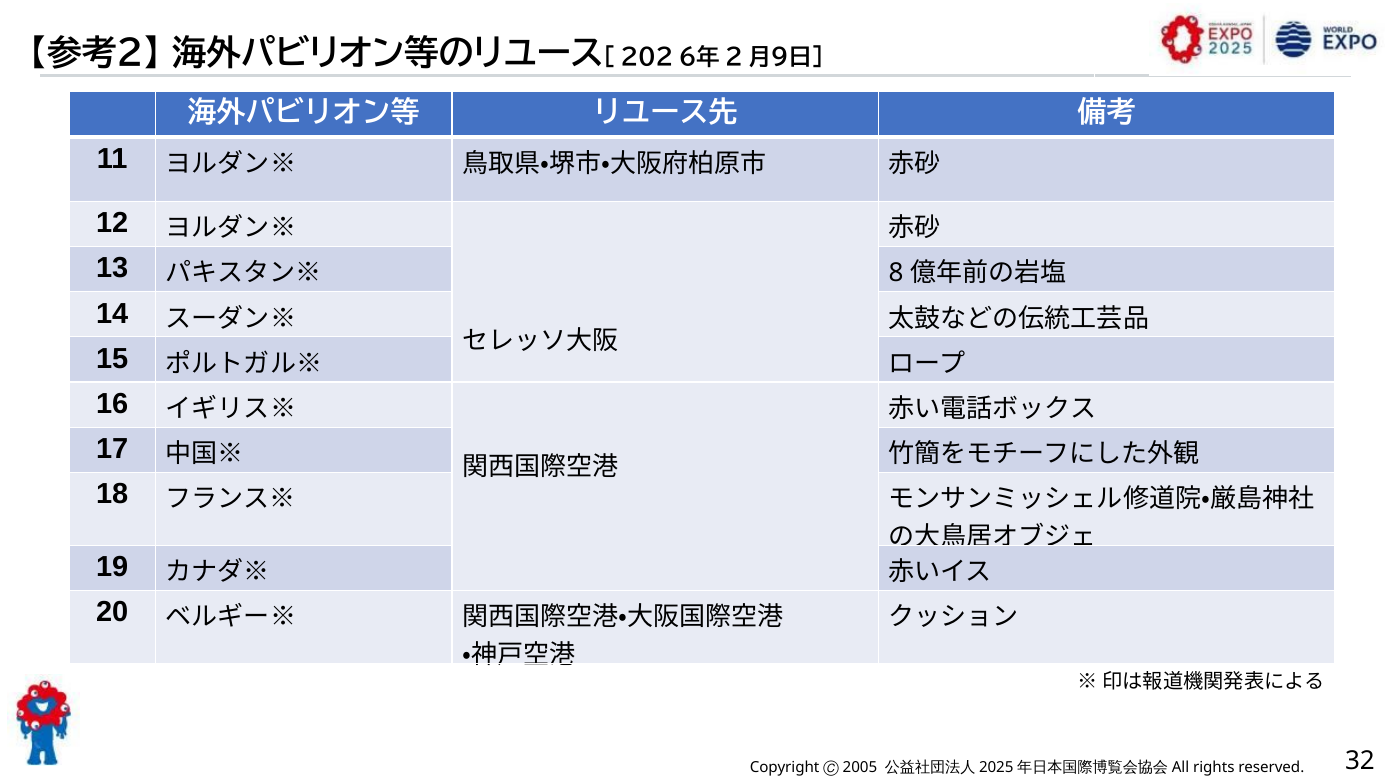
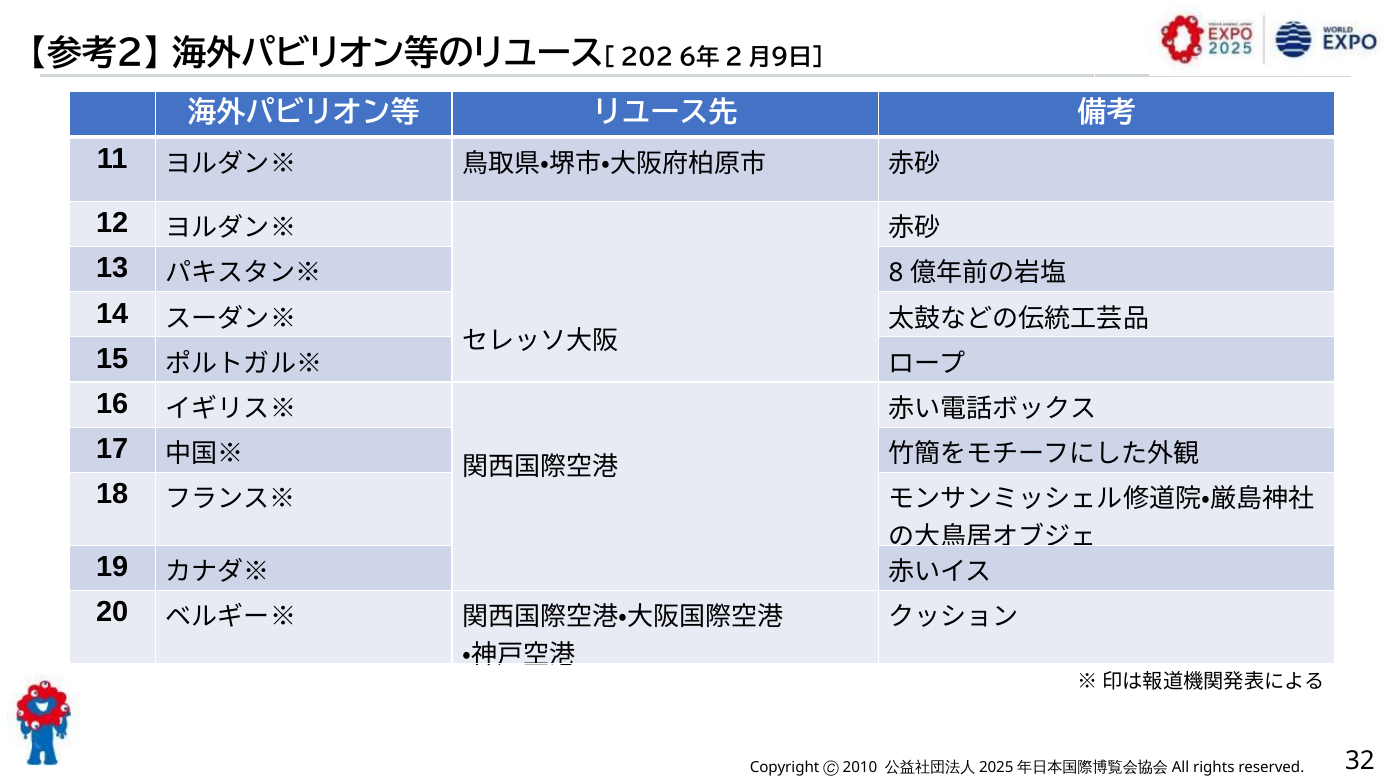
2005: 2005 -> 2010
